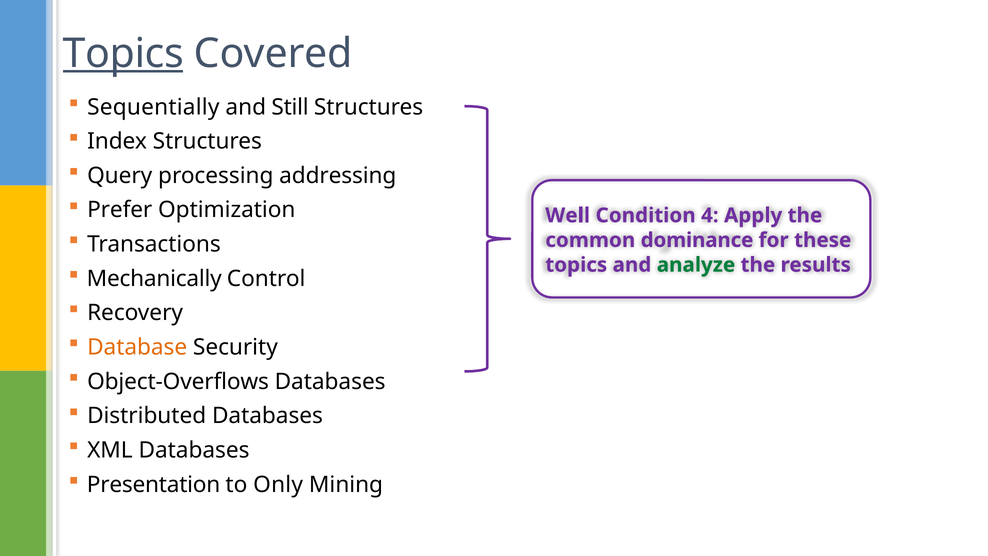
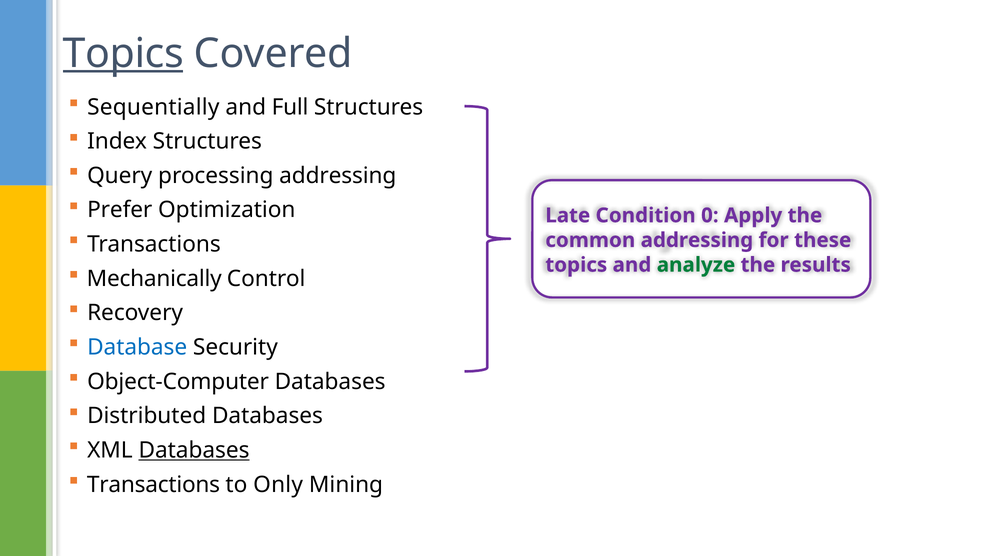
Still: Still -> Full
Well: Well -> Late
4: 4 -> 0
common dominance: dominance -> addressing
Database colour: orange -> blue
Object-Overflows: Object-Overflows -> Object-Computer
Databases at (194, 450) underline: none -> present
Presentation at (154, 484): Presentation -> Transactions
